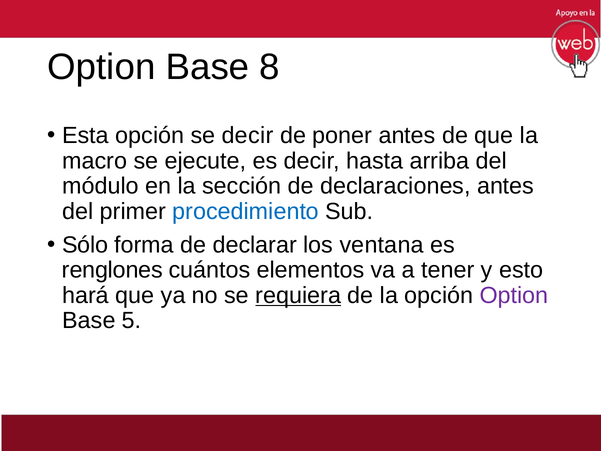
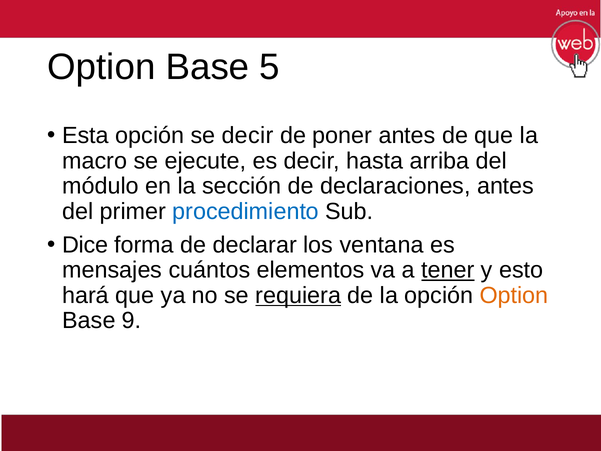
8: 8 -> 5
Sólo: Sólo -> Dice
renglones: renglones -> mensajes
tener underline: none -> present
Option at (514, 295) colour: purple -> orange
5: 5 -> 9
